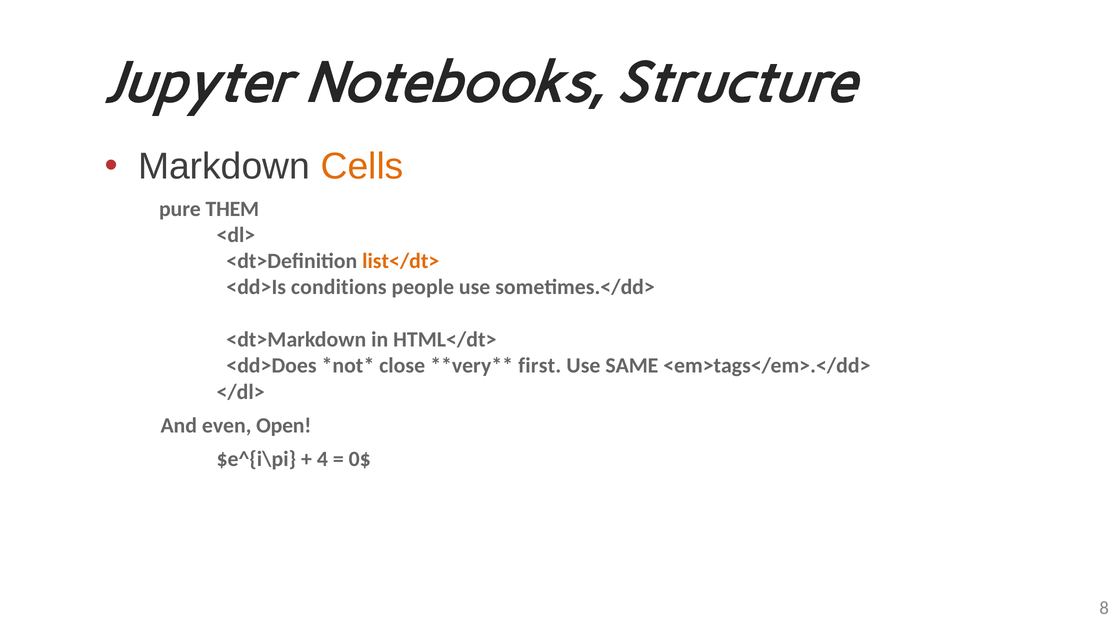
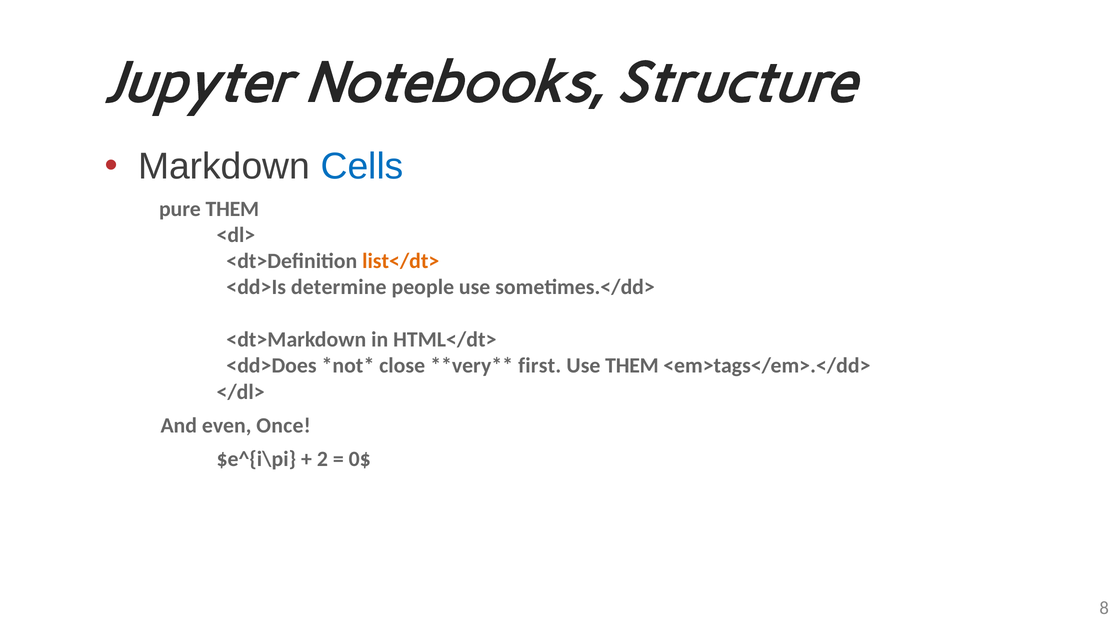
Cells colour: orange -> blue
conditions: conditions -> determine
Use SAME: SAME -> THEM
Open: Open -> Once
4: 4 -> 2
